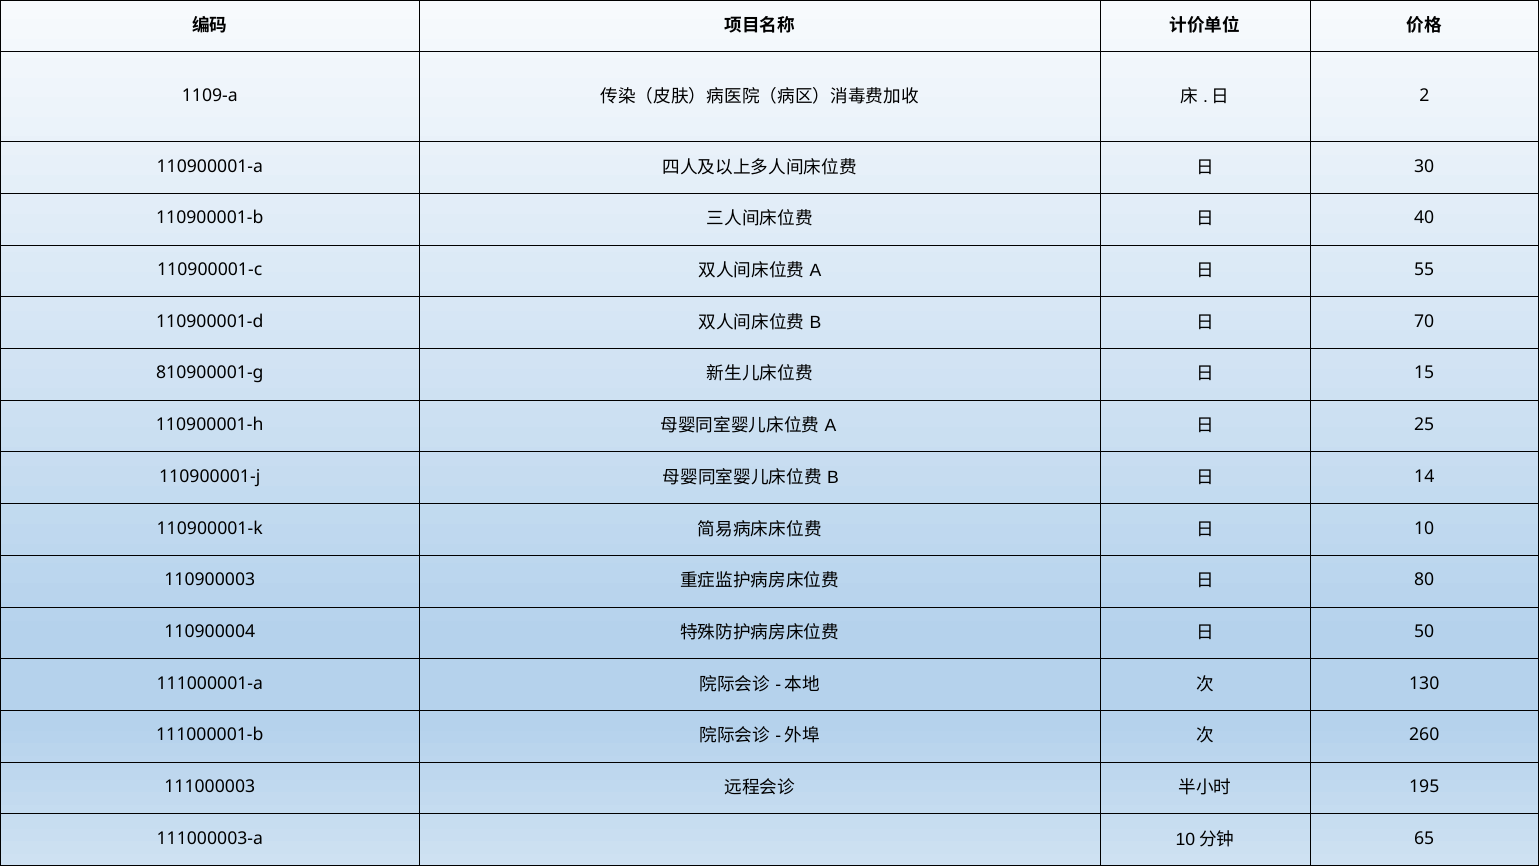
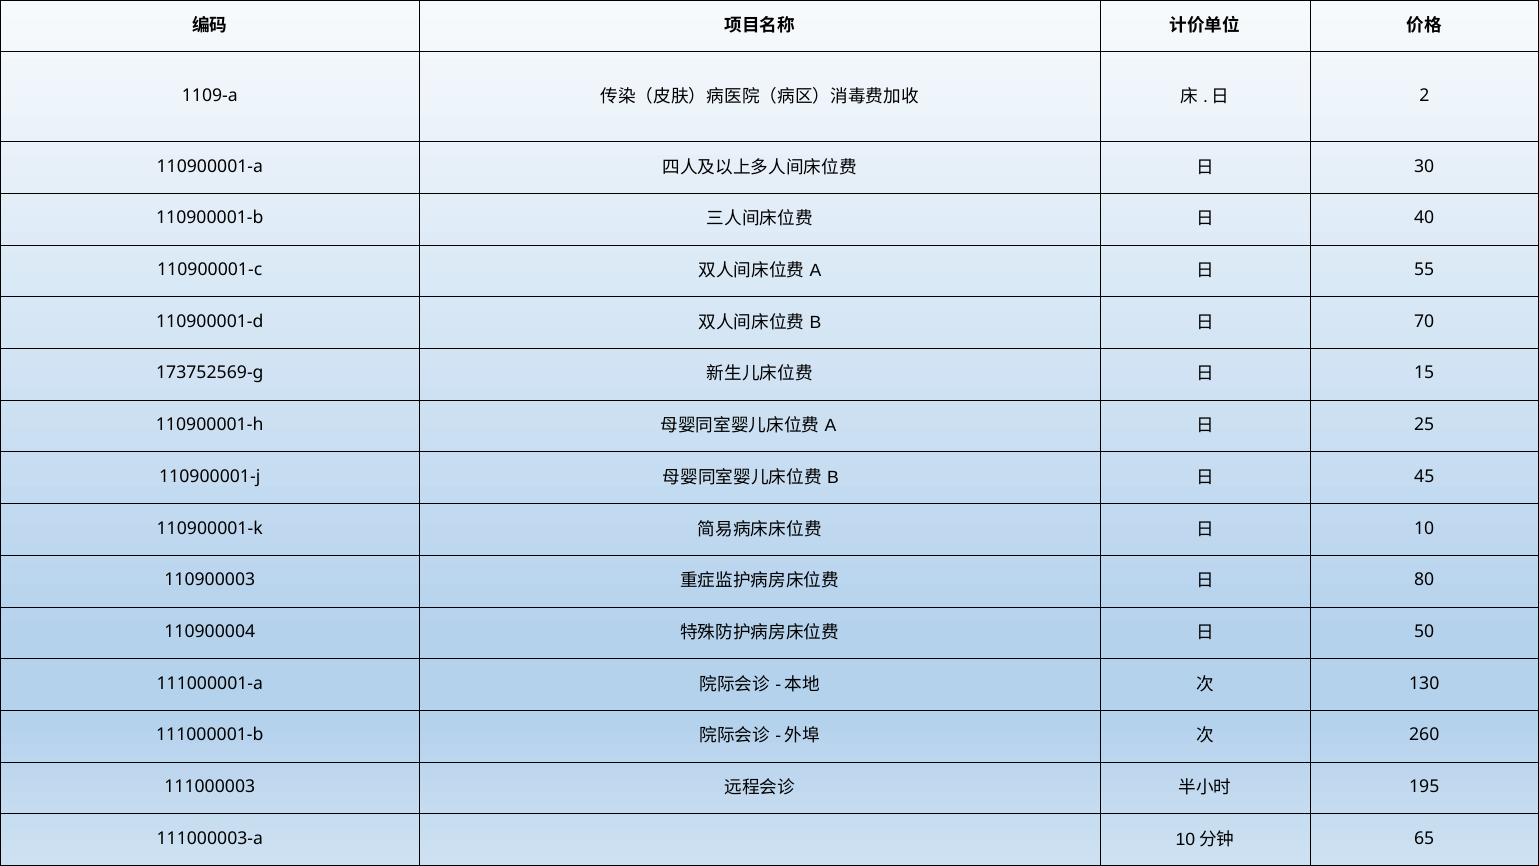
810900001-g: 810900001-g -> 173752569-g
14: 14 -> 45
